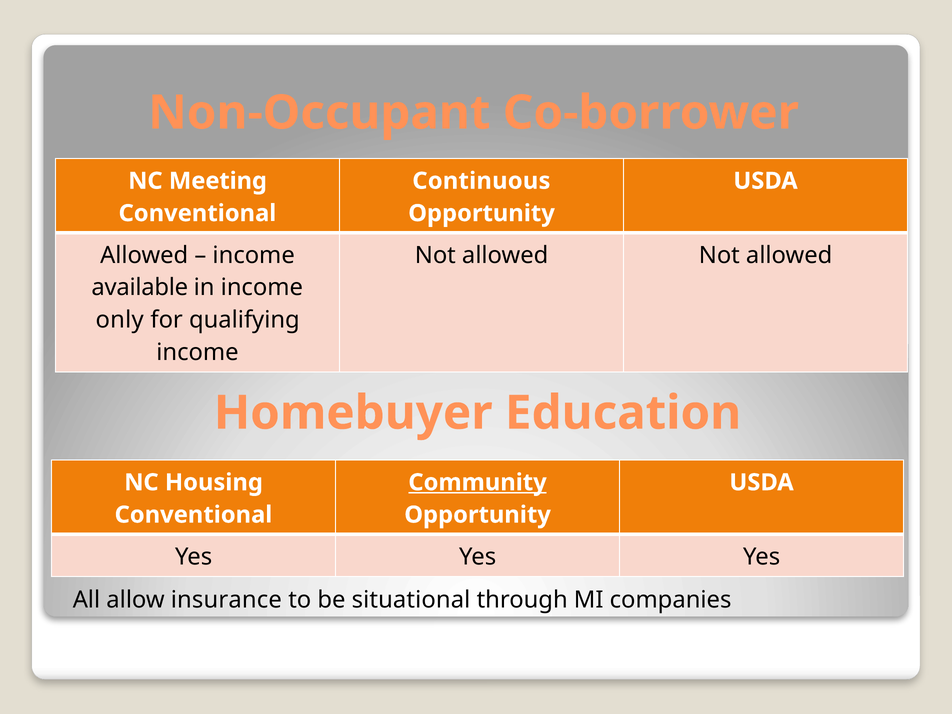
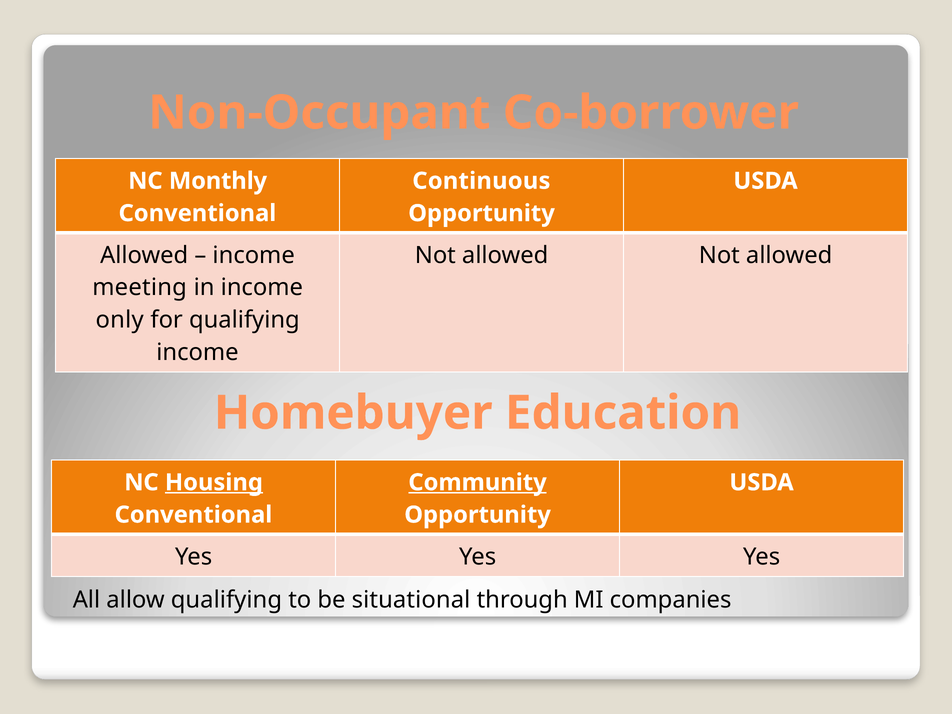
Meeting: Meeting -> Monthly
available: available -> meeting
Housing underline: none -> present
allow insurance: insurance -> qualifying
